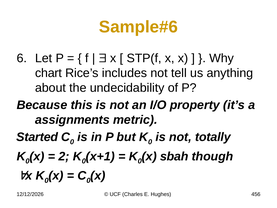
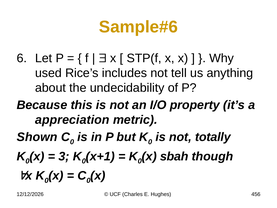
chart: chart -> used
assignments: assignments -> appreciation
Started: Started -> Shown
2: 2 -> 3
